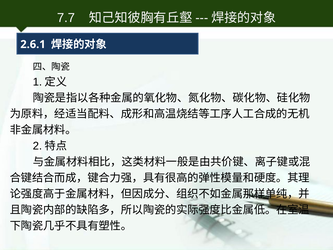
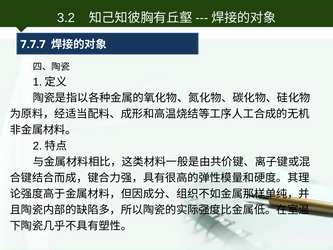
7.7: 7.7 -> 3.2
2.6.1: 2.6.1 -> 7.7.7
